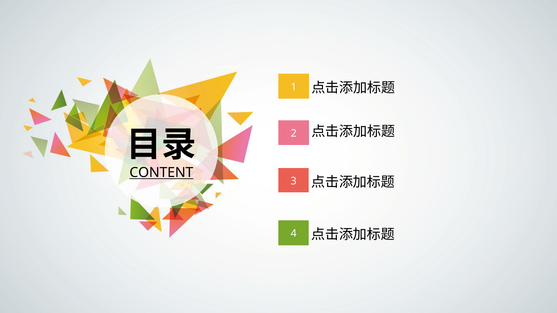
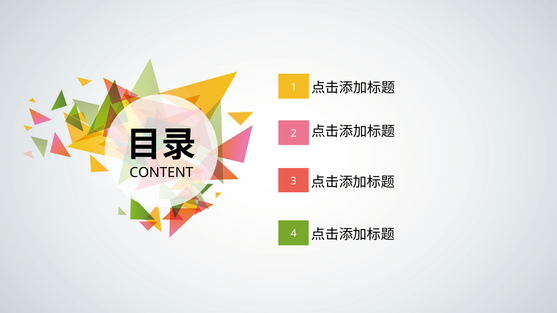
CONTENT underline: present -> none
